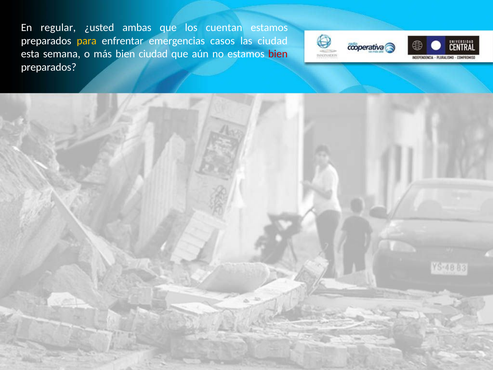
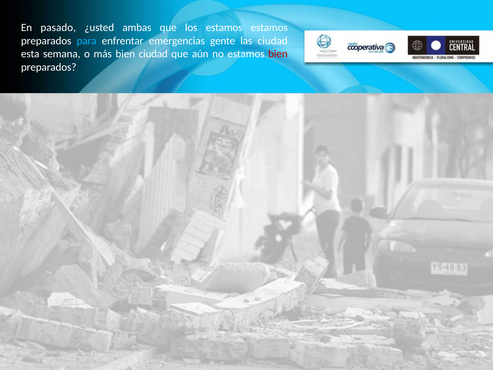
regular: regular -> pasado
los cuentan: cuentan -> estamos
para colour: yellow -> light blue
casos: casos -> gente
